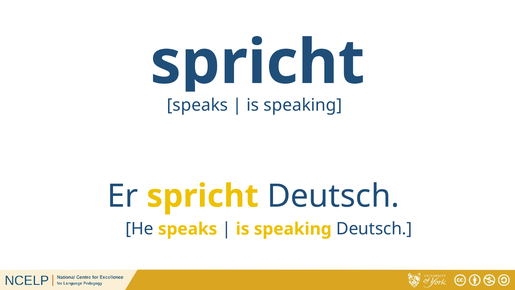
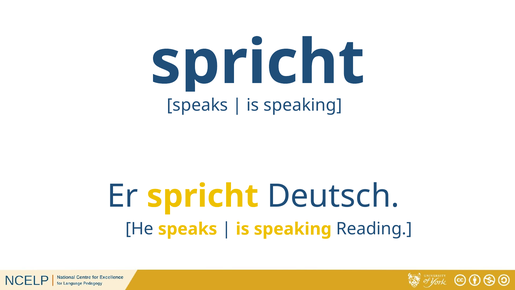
speaking Deutsch: Deutsch -> Reading
